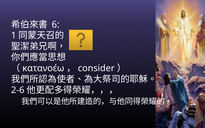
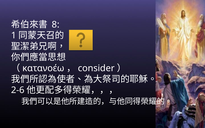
6: 6 -> 8
